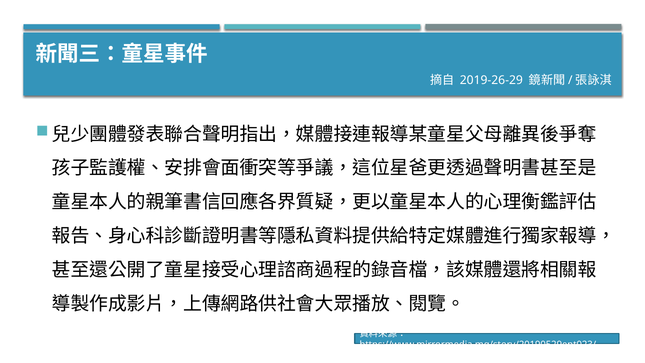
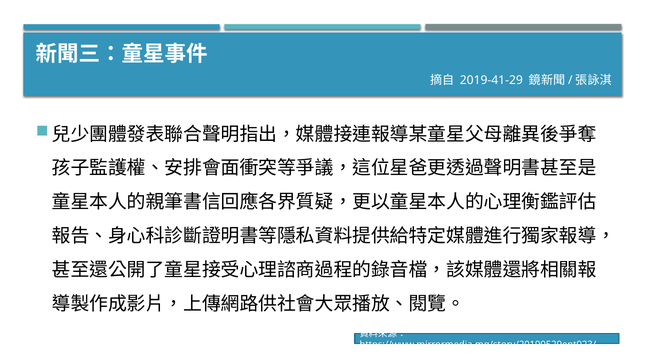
2019-26-29: 2019-26-29 -> 2019-41-29
